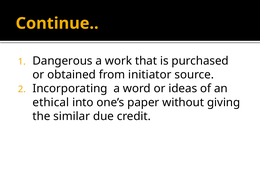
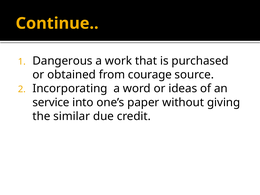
initiator: initiator -> courage
ethical: ethical -> service
